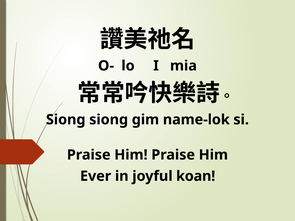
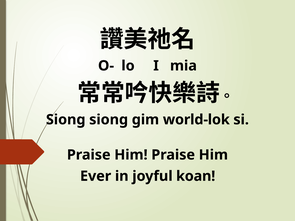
name-lok: name-lok -> world-lok
